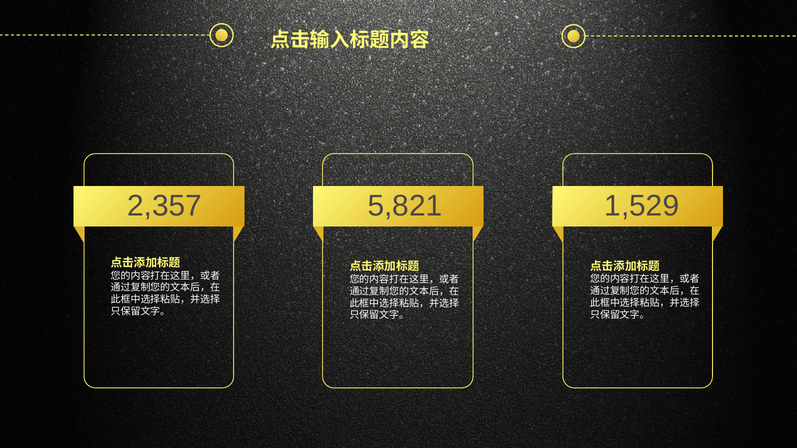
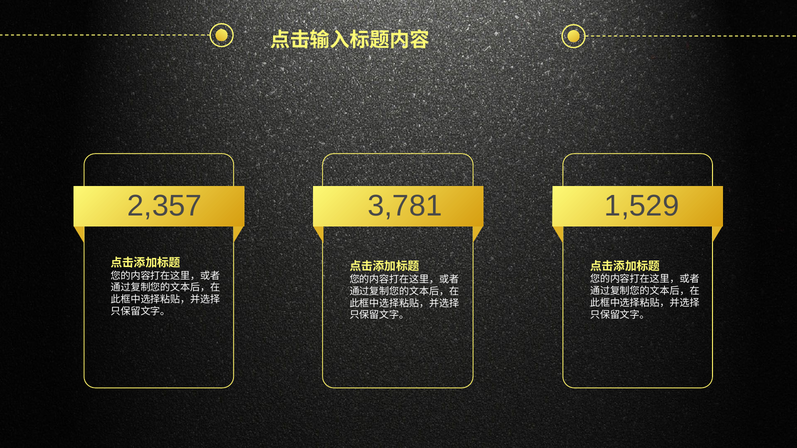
5,821: 5,821 -> 3,781
